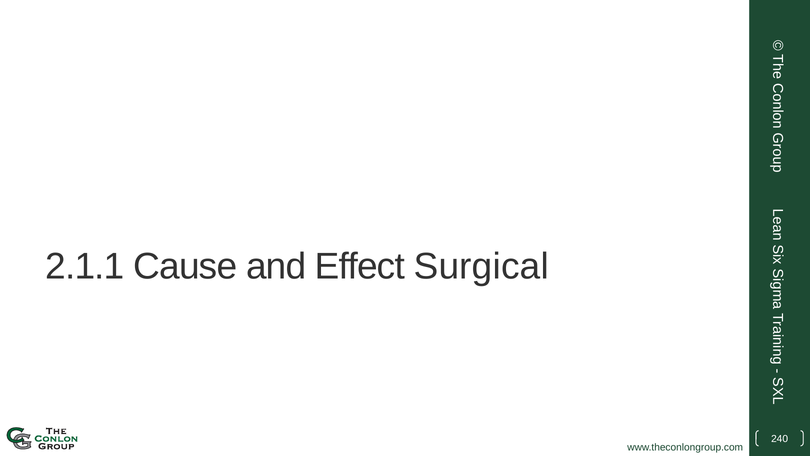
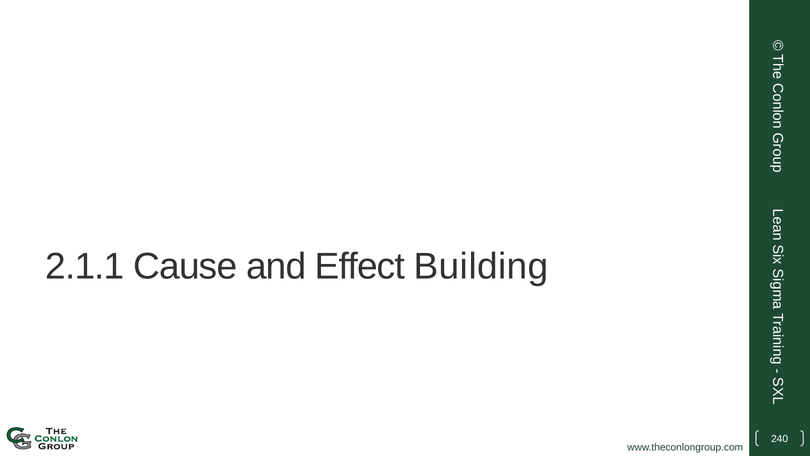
Surgical: Surgical -> Building
